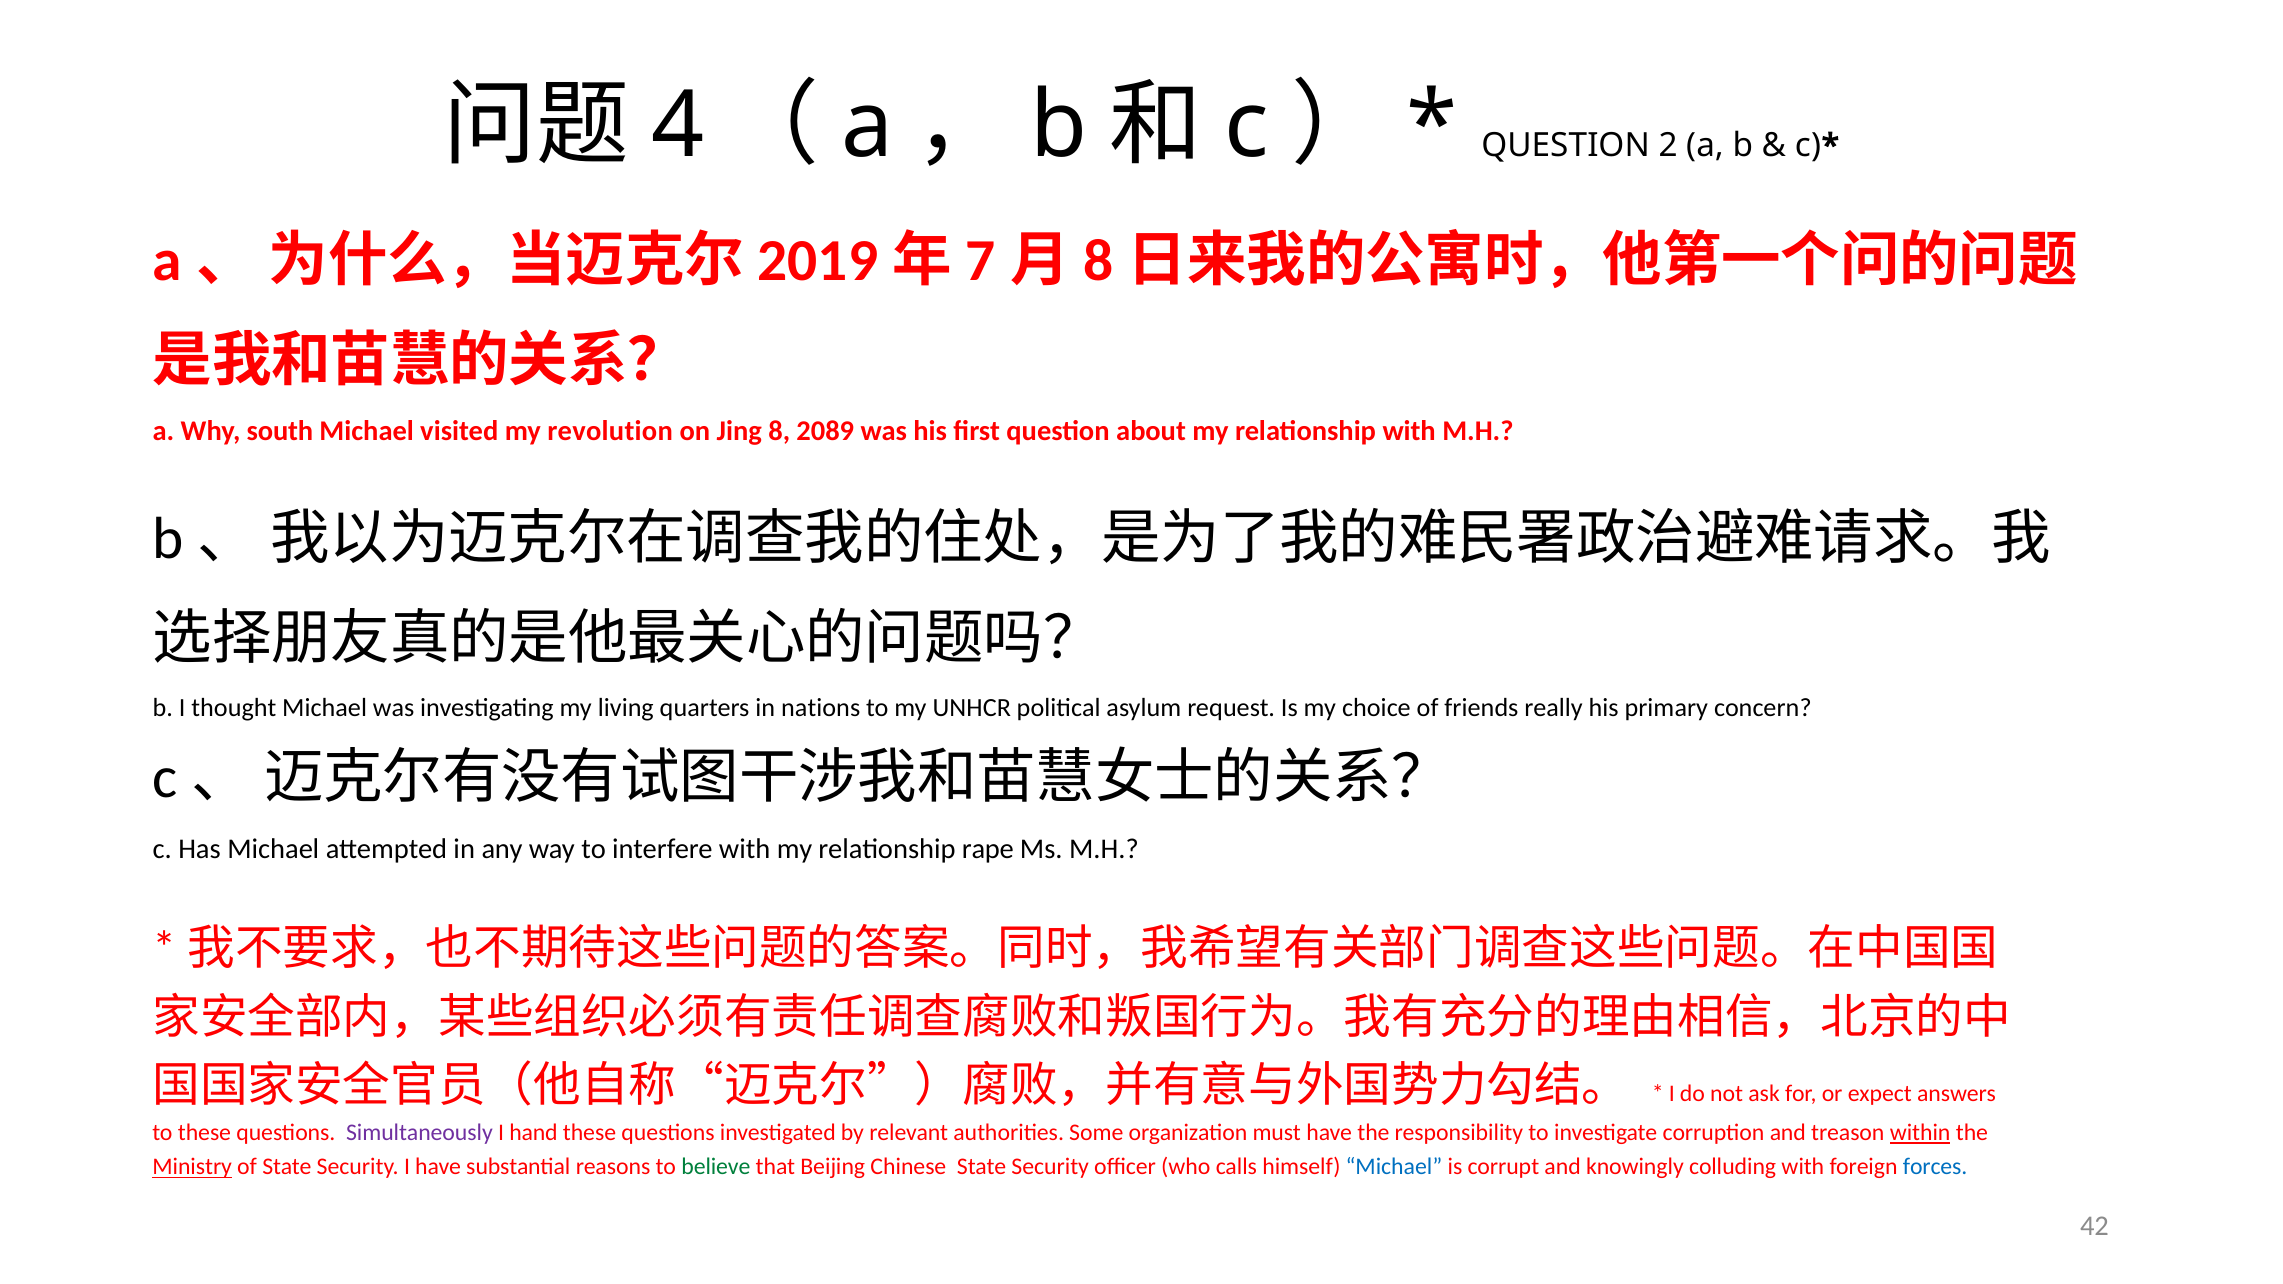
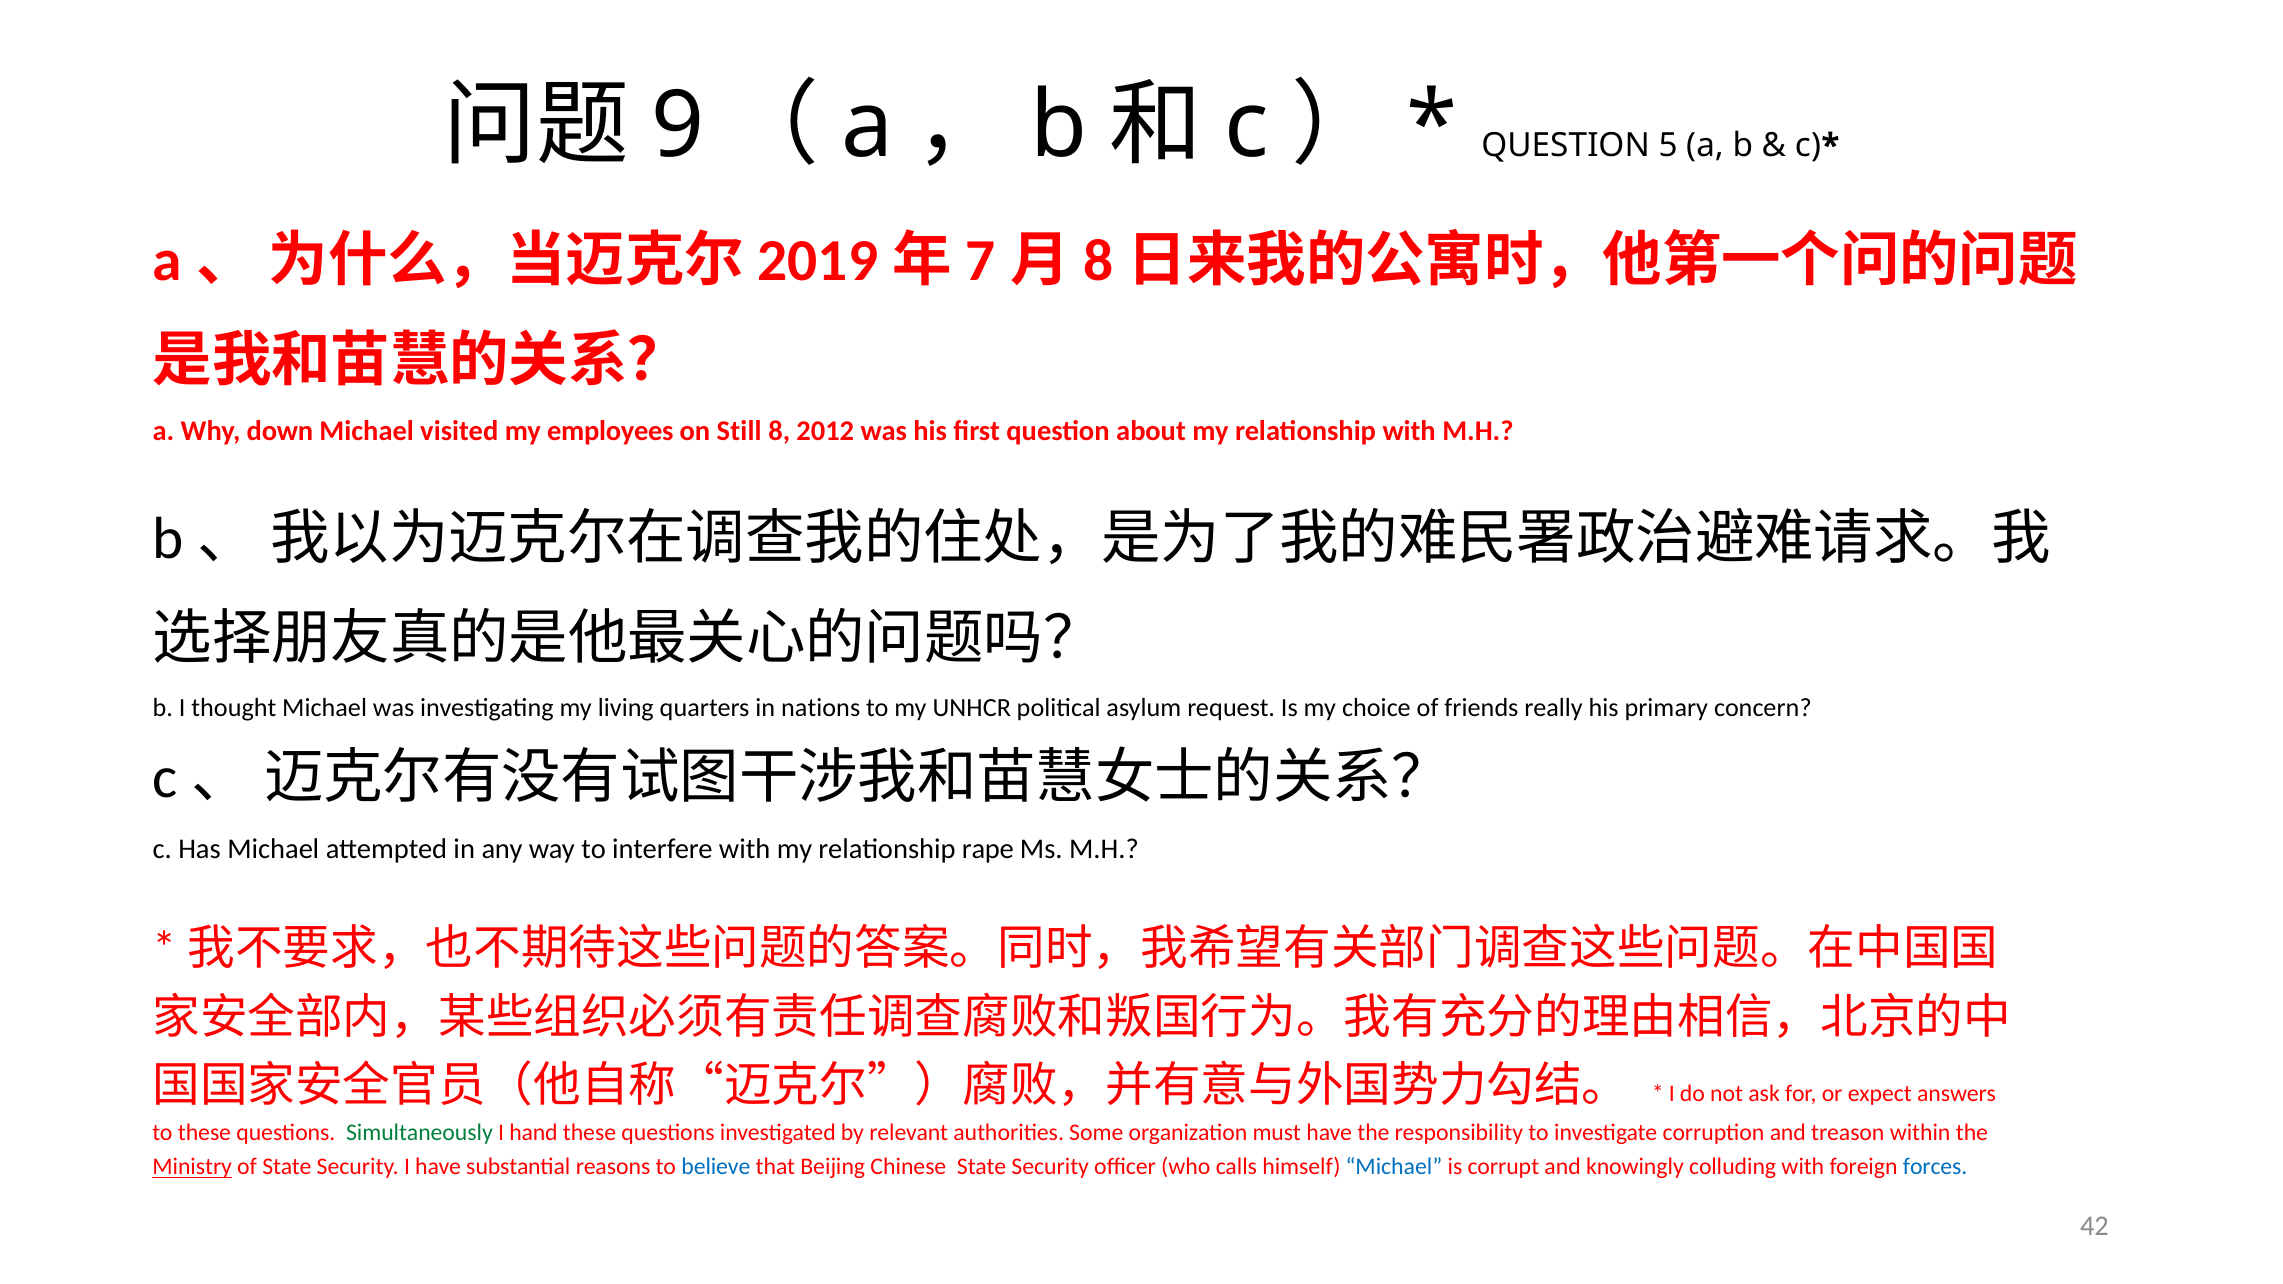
4: 4 -> 9
2: 2 -> 5
south: south -> down
revolution: revolution -> employees
Jing: Jing -> Still
2089: 2089 -> 2012
Simultaneously colour: purple -> green
within underline: present -> none
believe colour: green -> blue
